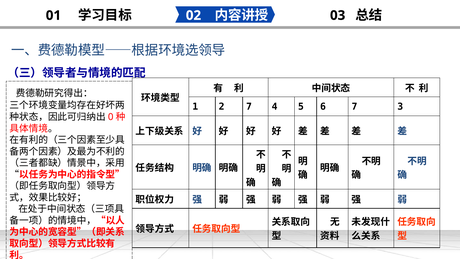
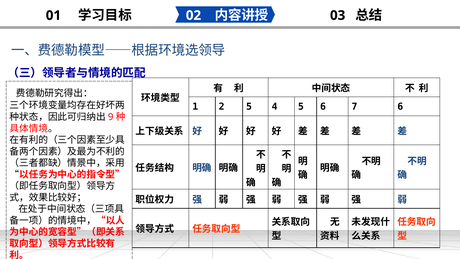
2 7: 7 -> 5
7 3: 3 -> 6
0: 0 -> 9
